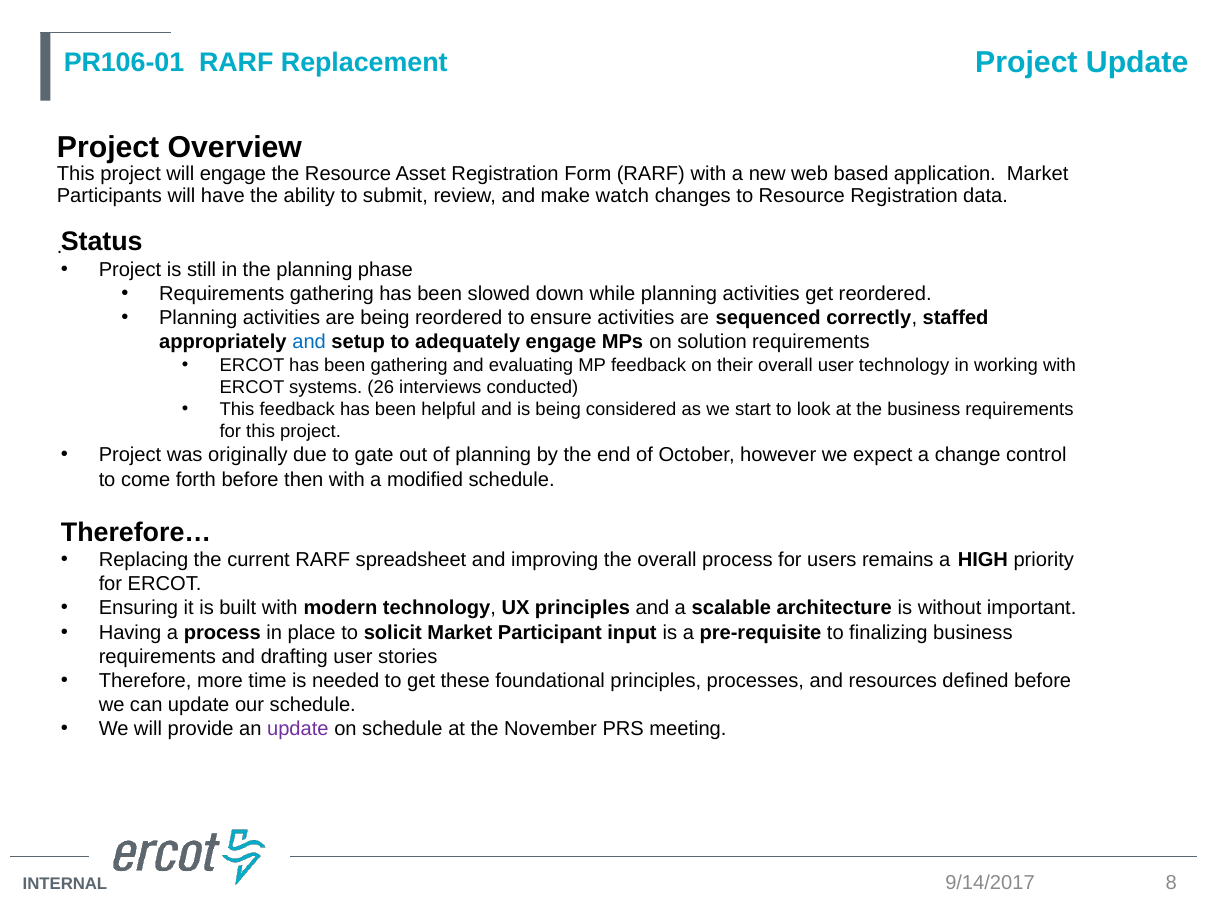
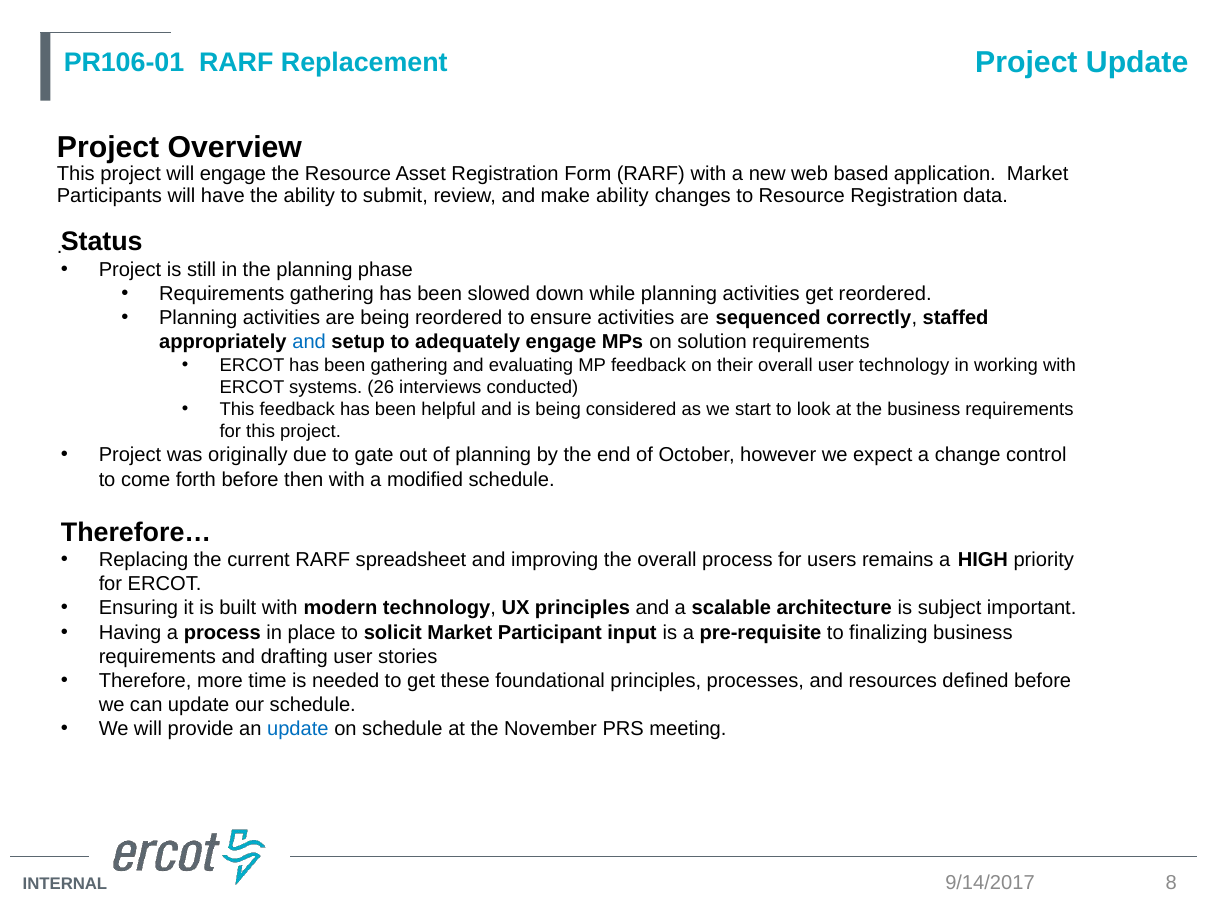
make watch: watch -> ability
without: without -> subject
update at (298, 729) colour: purple -> blue
